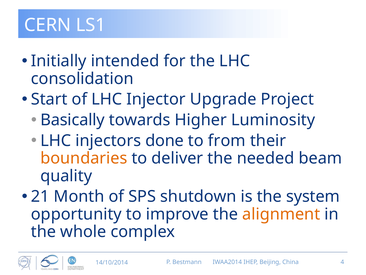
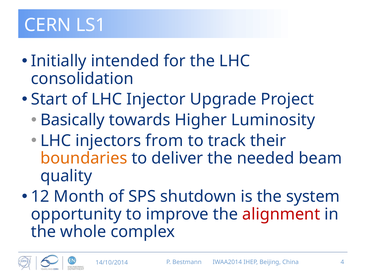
done: done -> from
from: from -> track
21: 21 -> 12
alignment colour: orange -> red
